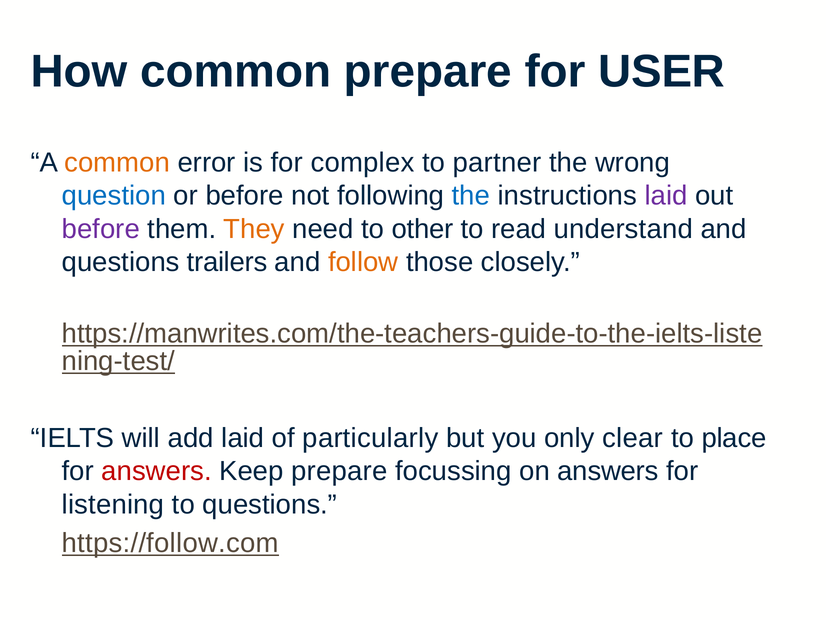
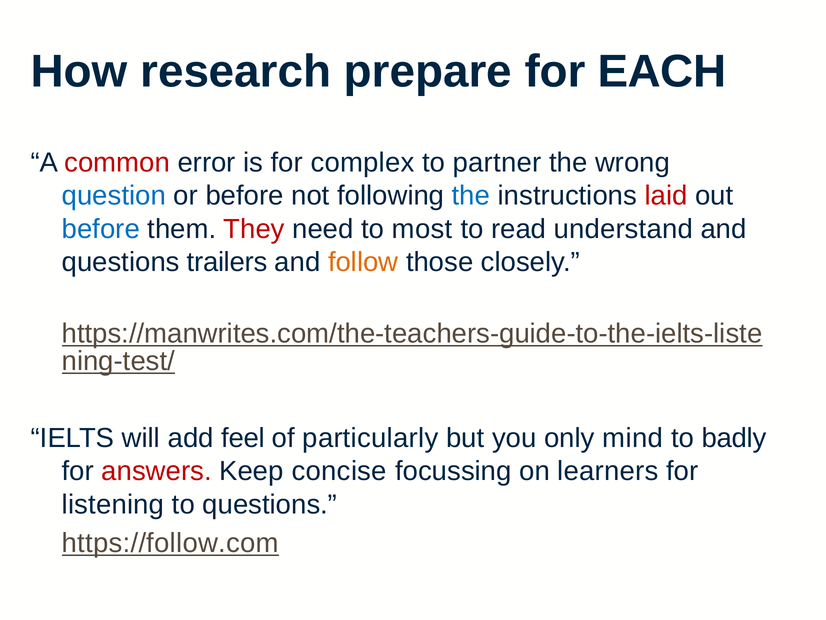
How common: common -> research
USER: USER -> EACH
common at (117, 163) colour: orange -> red
laid at (666, 196) colour: purple -> red
before at (101, 229) colour: purple -> blue
They colour: orange -> red
other: other -> most
add laid: laid -> feel
clear: clear -> mind
place: place -> badly
Keep prepare: prepare -> concise
on answers: answers -> learners
